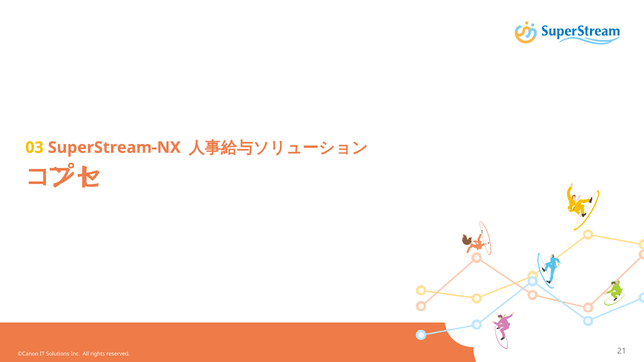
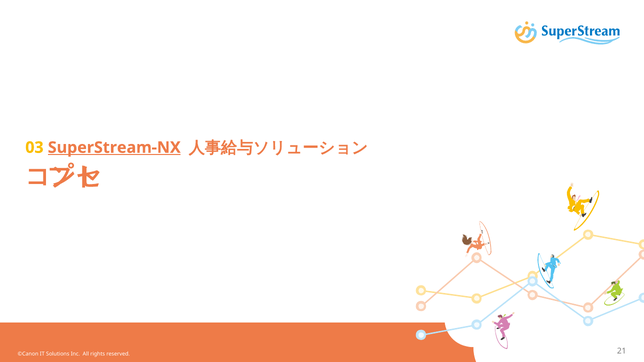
SuperStream-NX underline: none -> present
